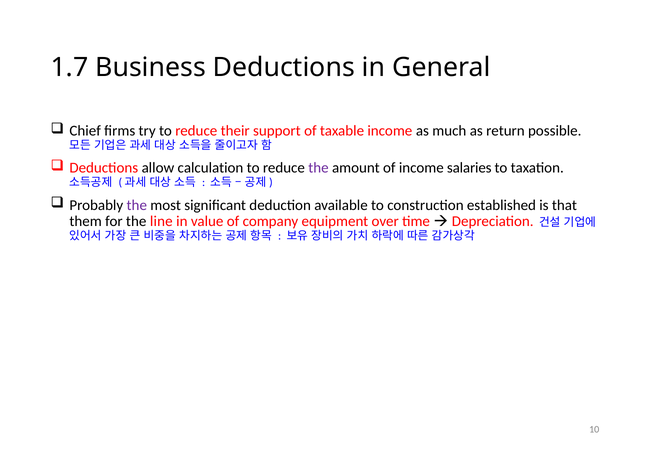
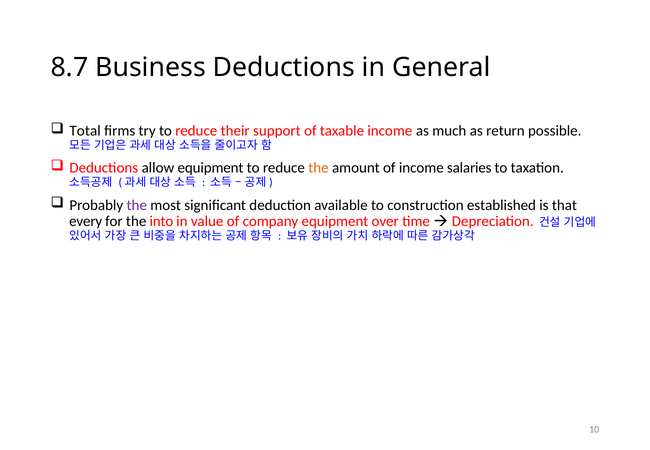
1.7: 1.7 -> 8.7
Chief: Chief -> Total
allow calculation: calculation -> equipment
the at (318, 168) colour: purple -> orange
them: them -> every
line: line -> into
